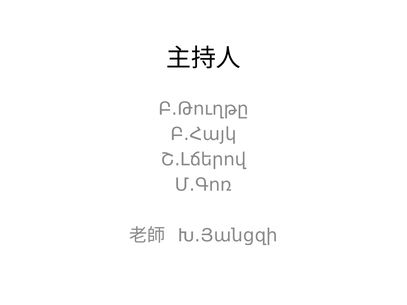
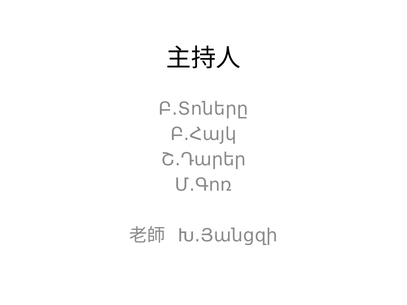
Բ․Թուղթը: Բ․Թուղթը -> Բ․Տոները
Շ․Լճերով: Շ․Լճերով -> Շ․Դարեր
